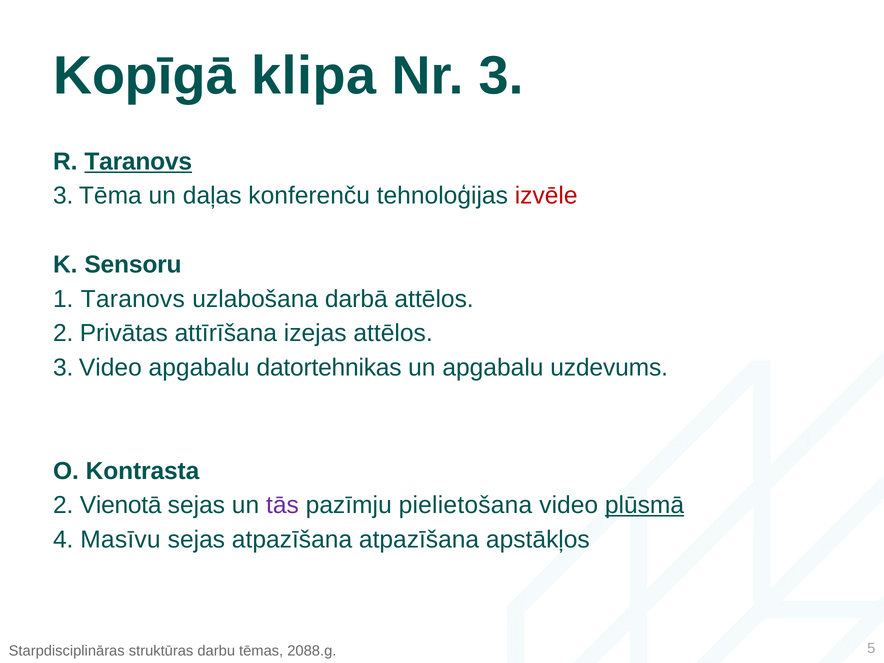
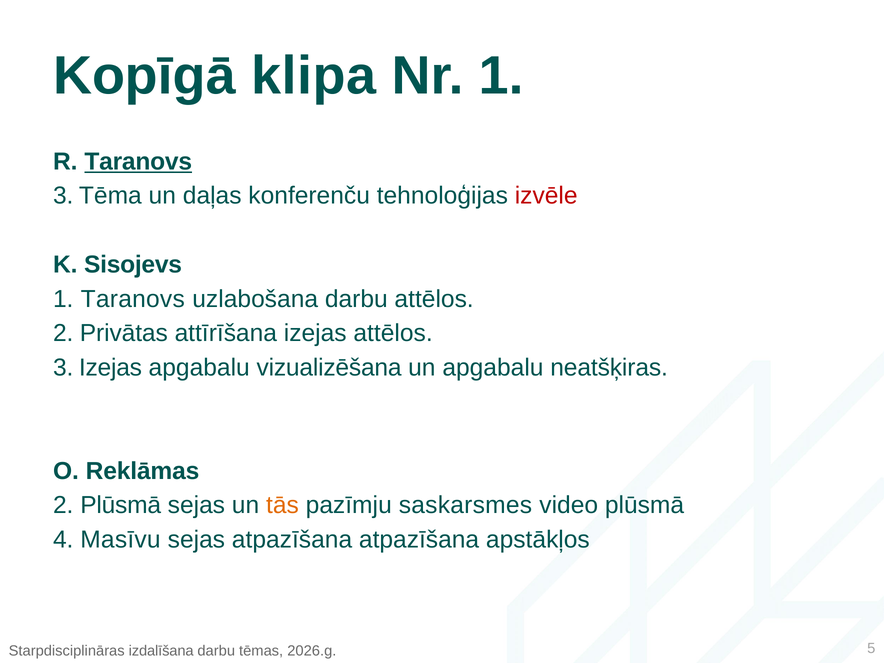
Nr 3: 3 -> 1
Sensoru: Sensoru -> Sisojevs
uzlabošana darbā: darbā -> darbu
3 Video: Video -> Izejas
datortehnikas: datortehnikas -> vizualizēšana
uzdevums: uzdevums -> neatšķiras
Kontrasta: Kontrasta -> Reklāmas
2 Vienotā: Vienotā -> Plūsmā
tās colour: purple -> orange
pielietošana: pielietošana -> saskarsmes
plūsmā at (645, 505) underline: present -> none
struktūras: struktūras -> izdalīšana
2088.g: 2088.g -> 2026.g
